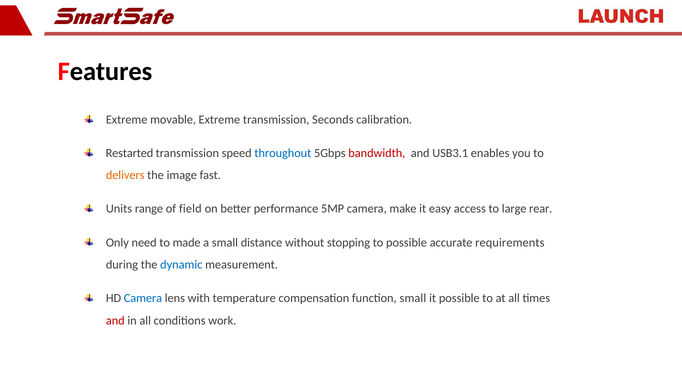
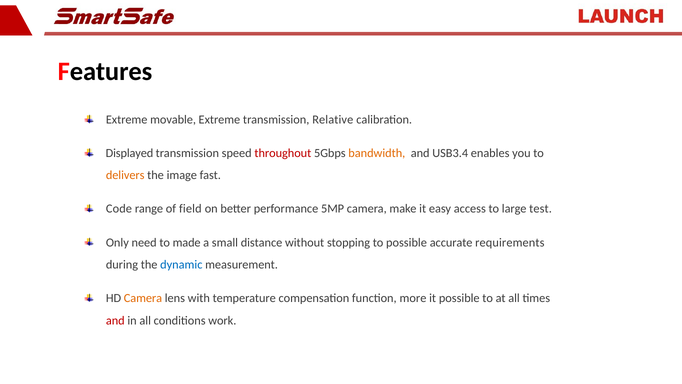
Seconds: Seconds -> Relative
Restarted: Restarted -> Displayed
throughout colour: blue -> red
bandwidth colour: red -> orange
USB3.1: USB3.1 -> USB3.4
Units: Units -> Code
rear: rear -> test
Camera at (143, 298) colour: blue -> orange
function small: small -> more
